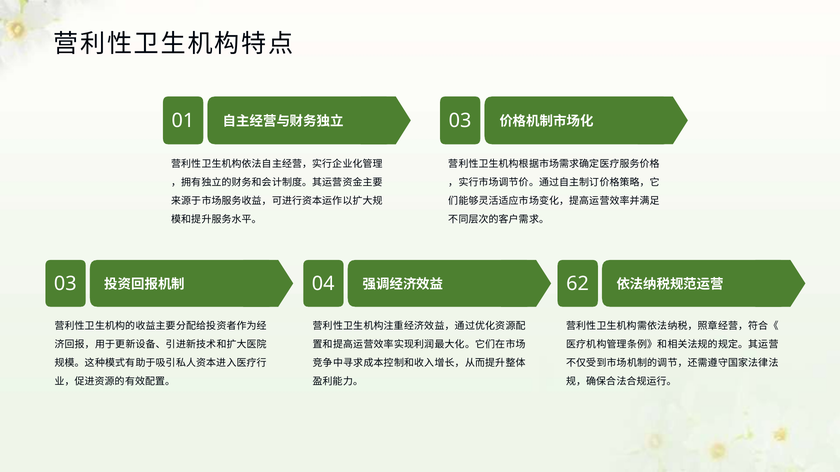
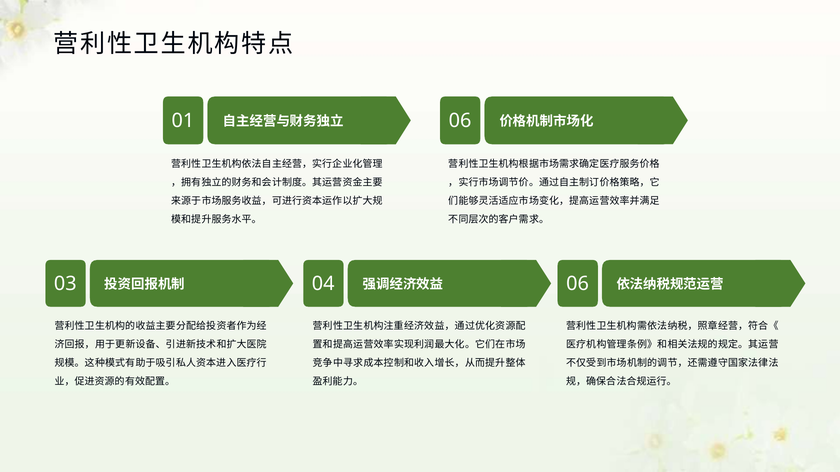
01 03: 03 -> 06
04 62: 62 -> 06
